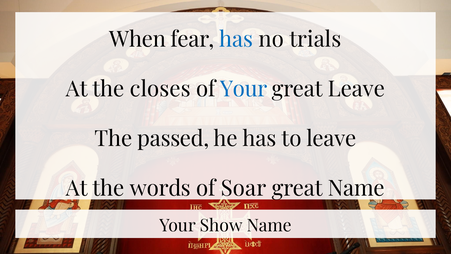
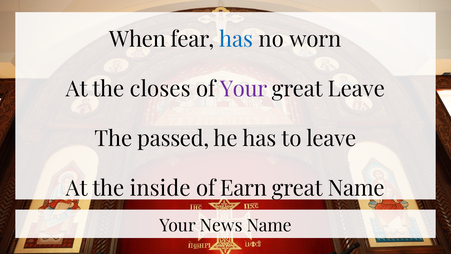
trials: trials -> worn
Your at (244, 89) colour: blue -> purple
words: words -> inside
Soar: Soar -> Earn
Show: Show -> News
